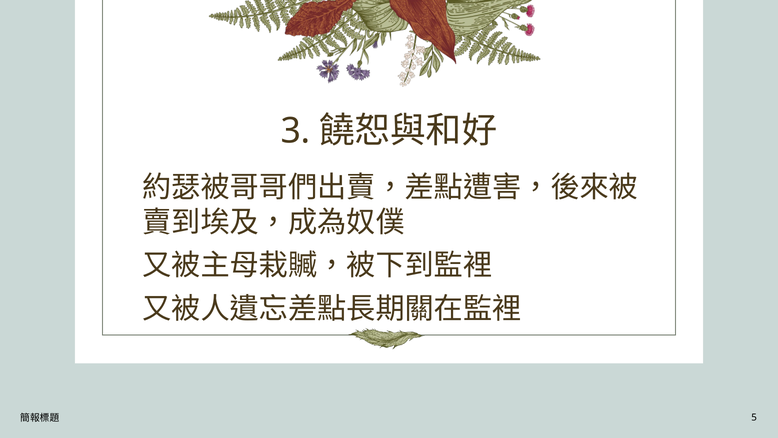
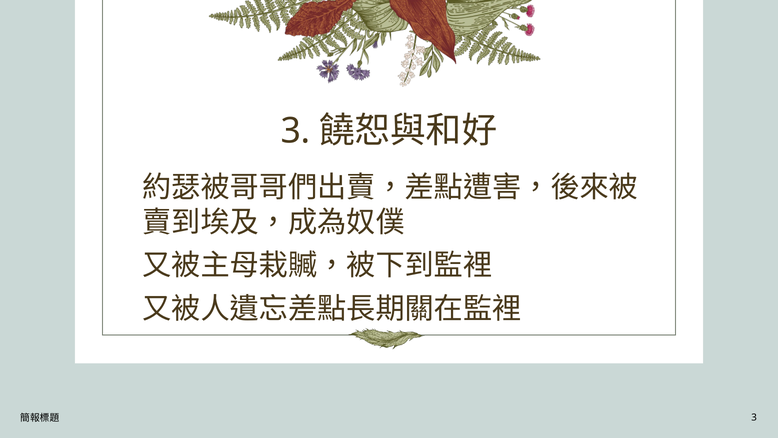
5 at (754, 417): 5 -> 3
